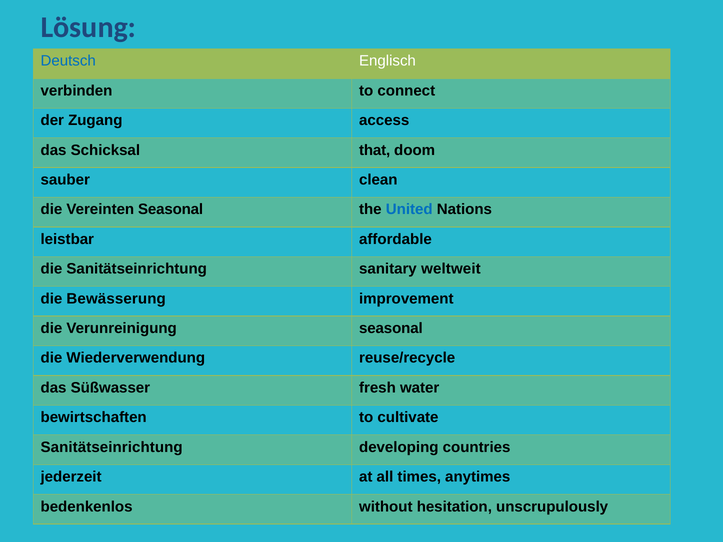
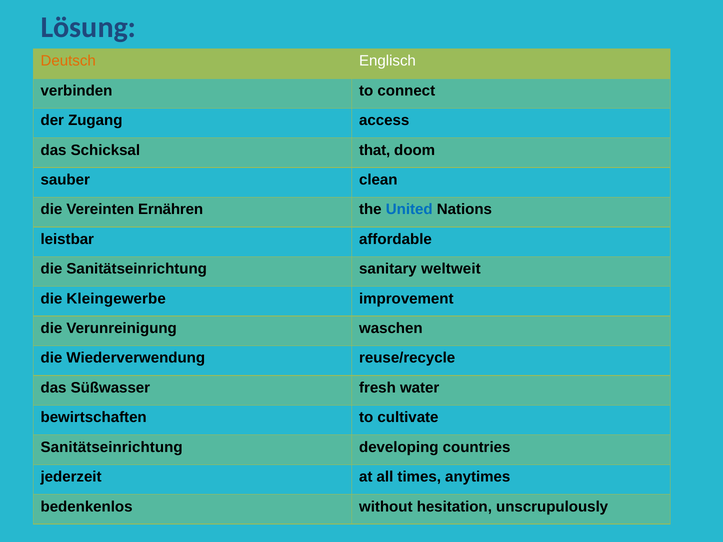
Deutsch colour: blue -> orange
Vereinten Seasonal: Seasonal -> Ernähren
Bewässerung: Bewässerung -> Kleingewerbe
Verunreinigung seasonal: seasonal -> waschen
